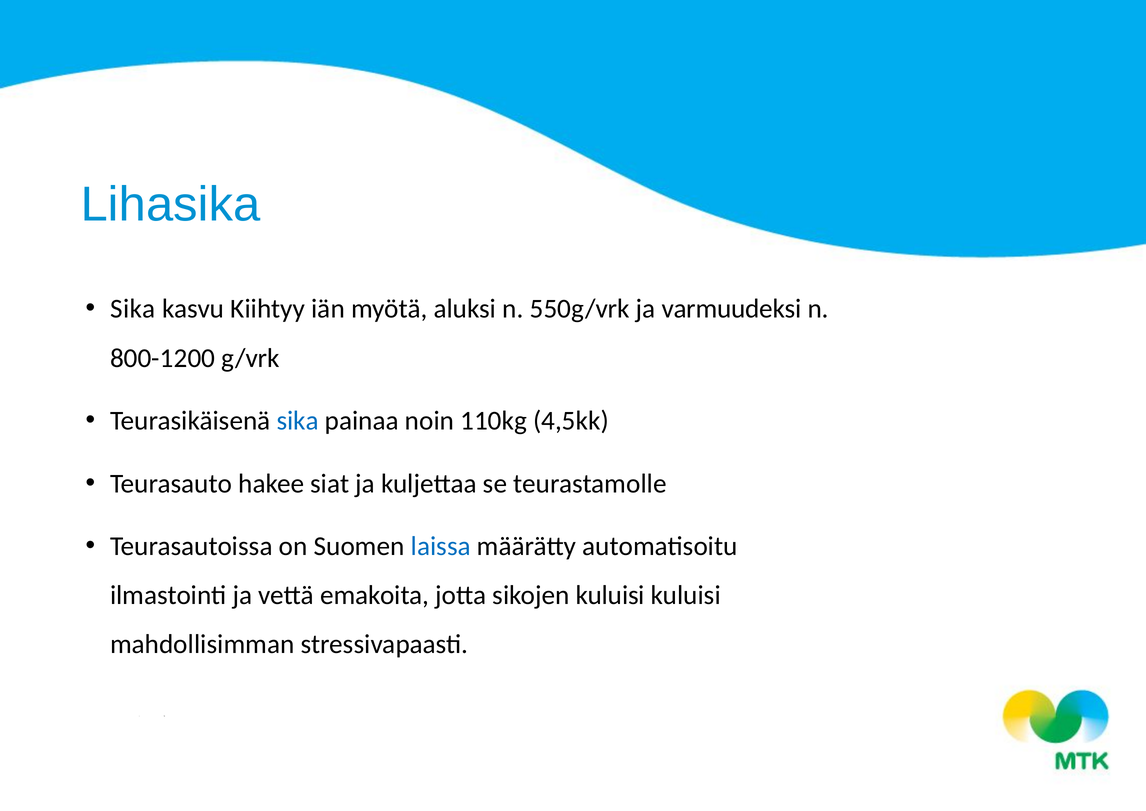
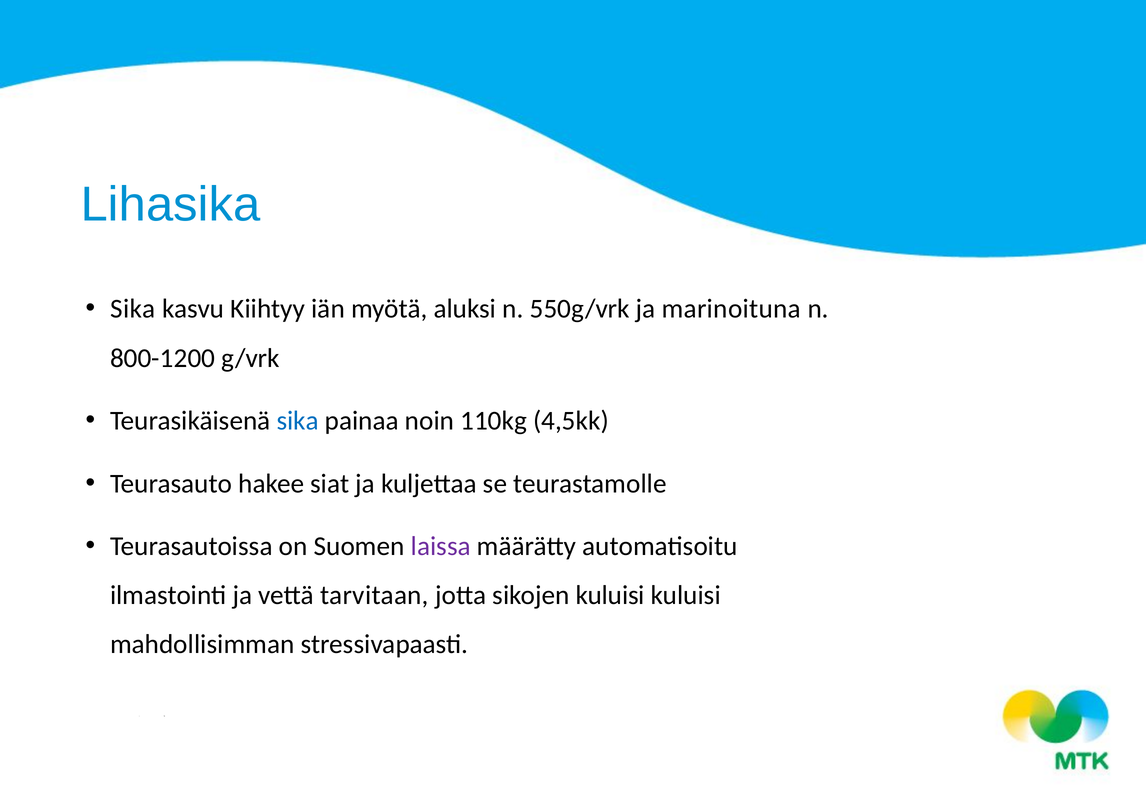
varmuudeksi: varmuudeksi -> marinoituna
laissa colour: blue -> purple
emakoita: emakoita -> tarvitaan
